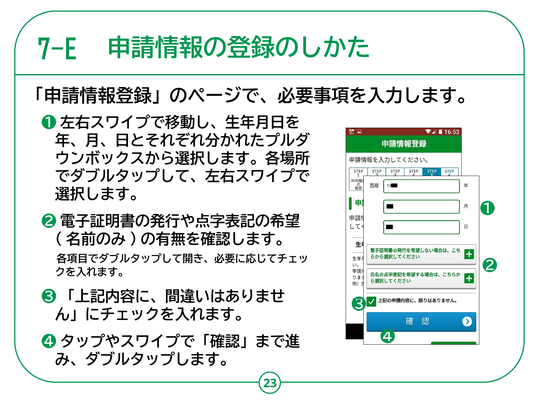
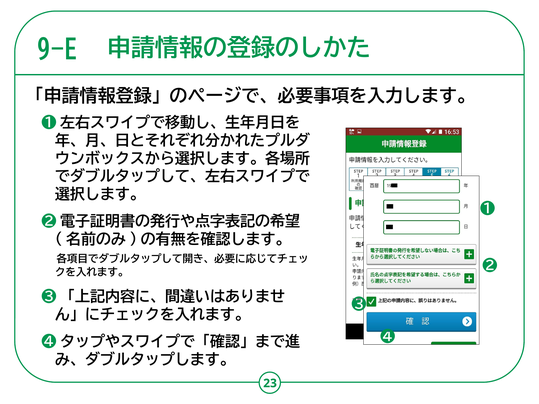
7-E: 7-E -> 9-E
